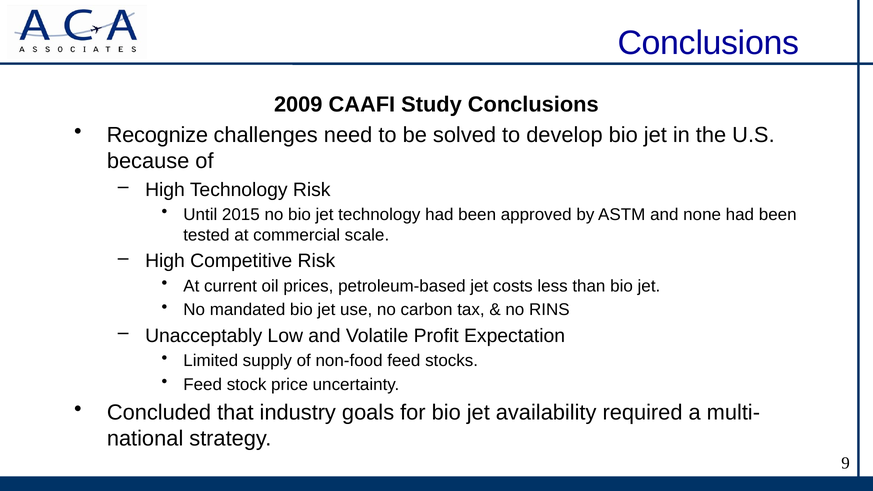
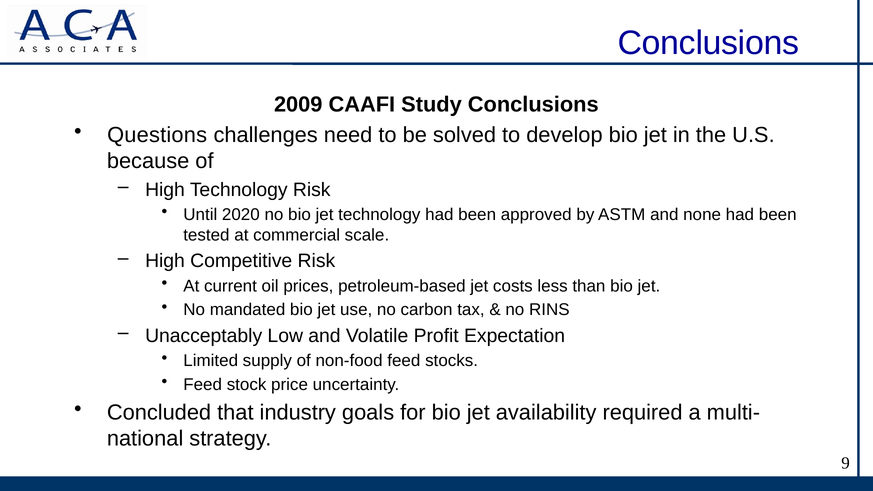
Recognize: Recognize -> Questions
2015: 2015 -> 2020
